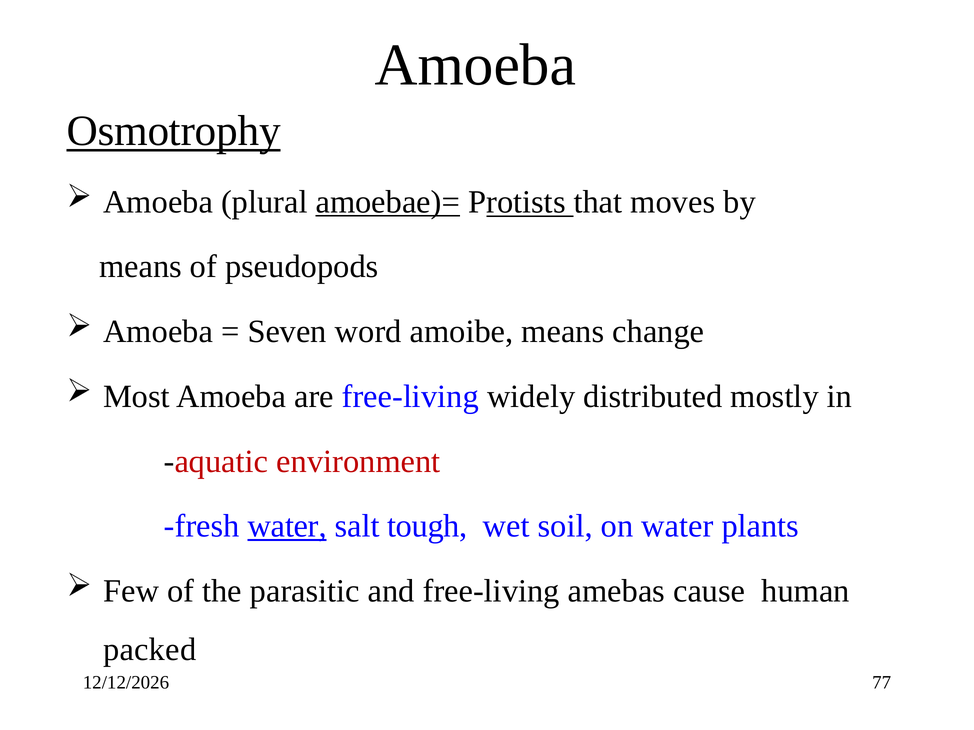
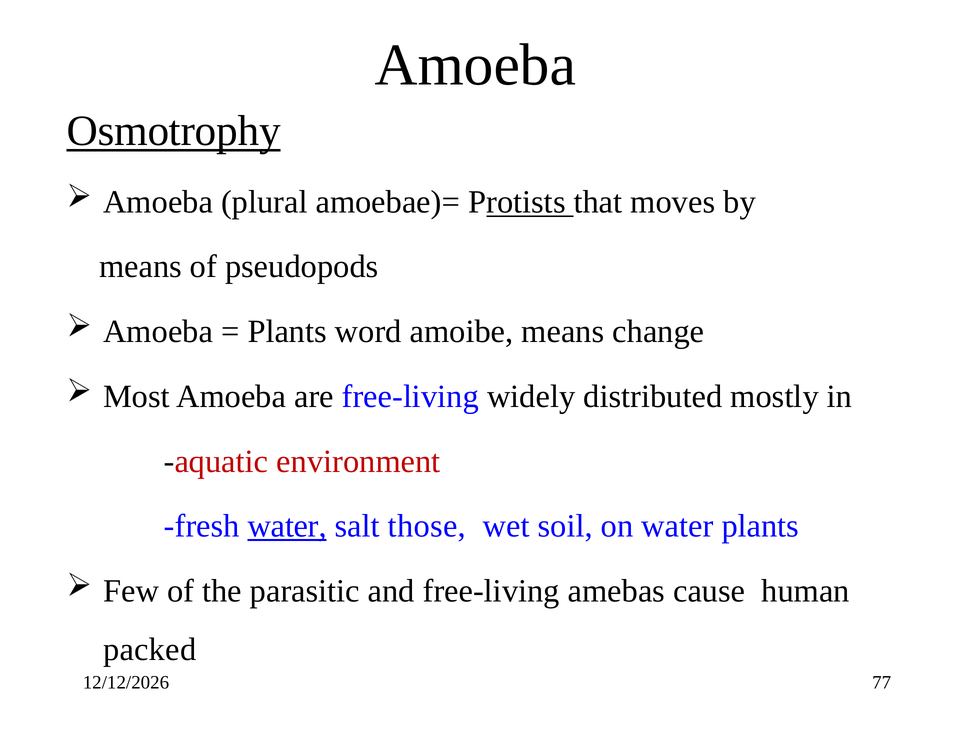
amoebae)= underline: present -> none
Seven at (287, 332): Seven -> Plants
tough: tough -> those
